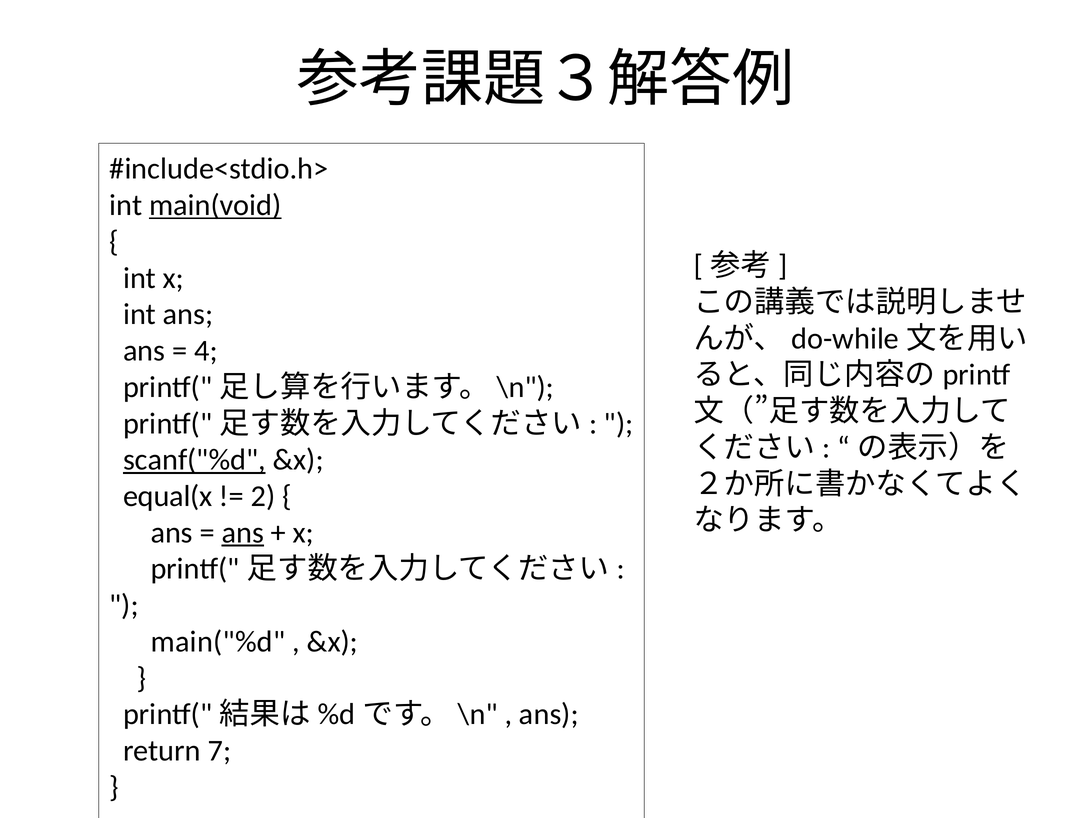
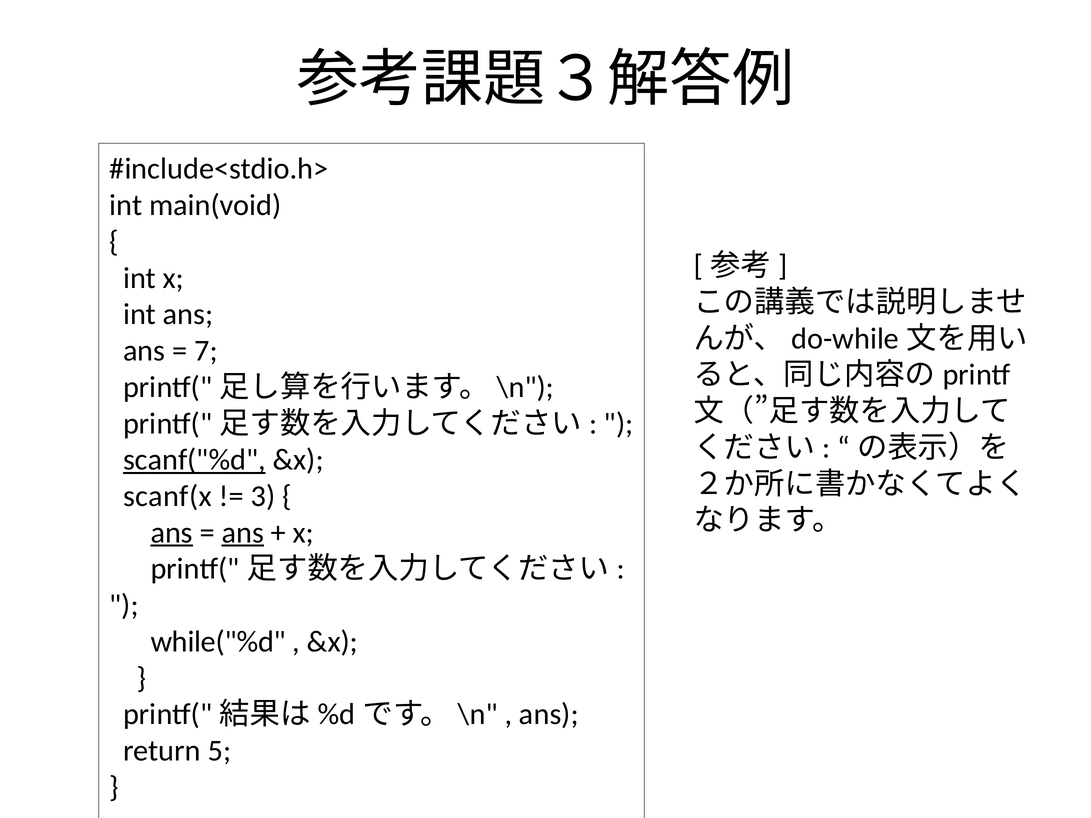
main(void underline: present -> none
4: 4 -> 7
equal(x: equal(x -> scanf(x
2: 2 -> 3
ans at (172, 533) underline: none -> present
main("%d: main("%d -> while("%d
7: 7 -> 5
